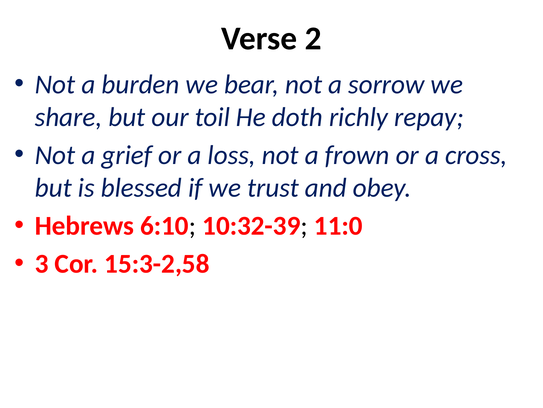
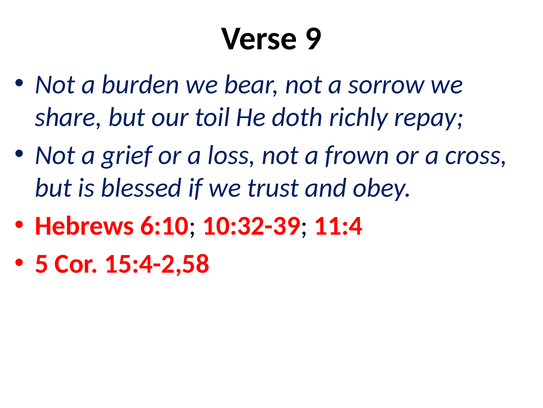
2: 2 -> 9
11:0: 11:0 -> 11:4
3: 3 -> 5
15:3-2,58: 15:3-2,58 -> 15:4-2,58
